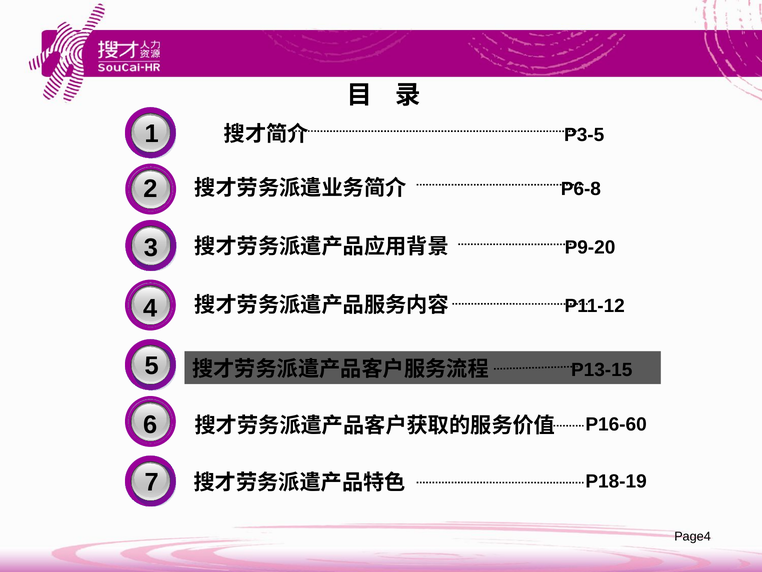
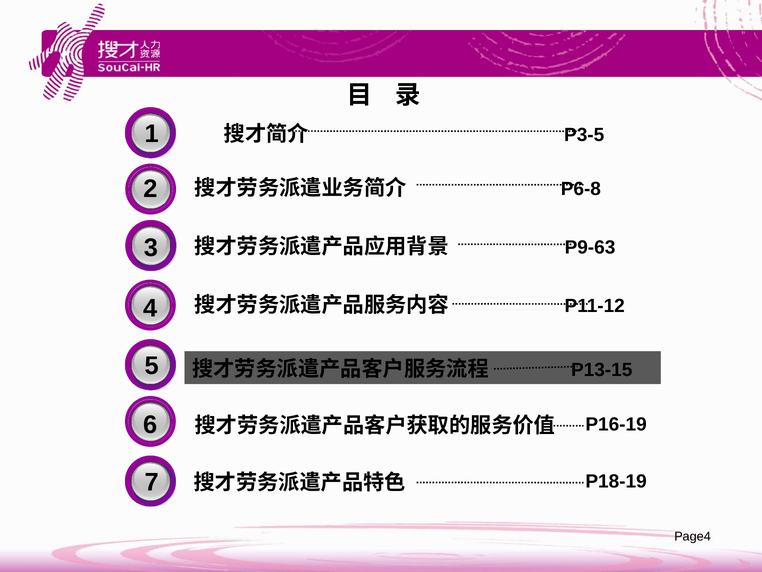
P9-20: P9-20 -> P9-63
P16-60: P16-60 -> P16-19
